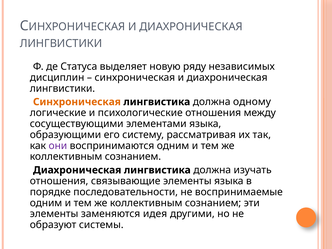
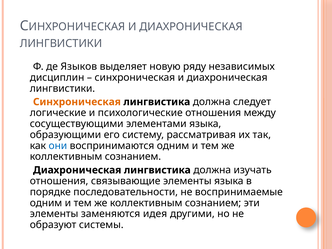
Статуса: Статуса -> Языков
одному: одному -> следует
они colour: purple -> blue
